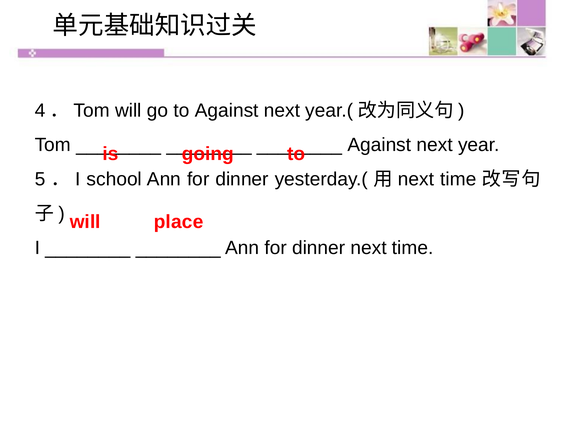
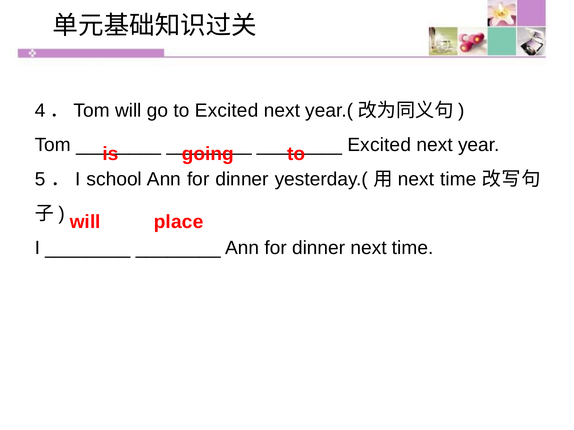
to Against: Against -> Excited
Against at (379, 145): Against -> Excited
